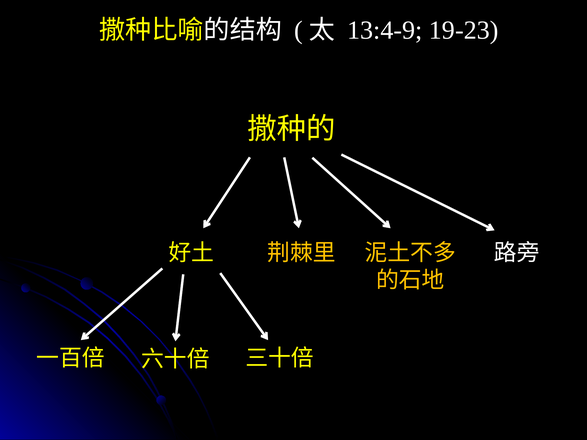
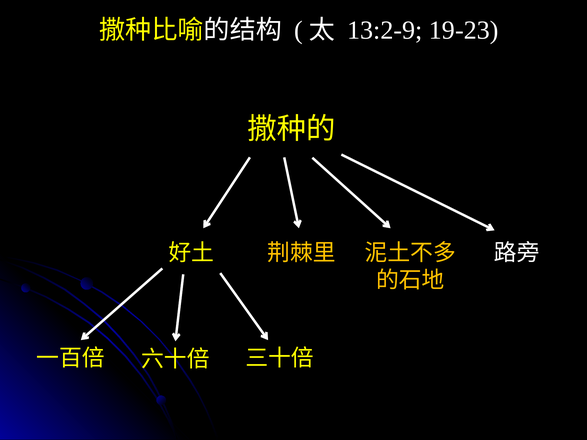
13:4-9: 13:4-9 -> 13:2-9
